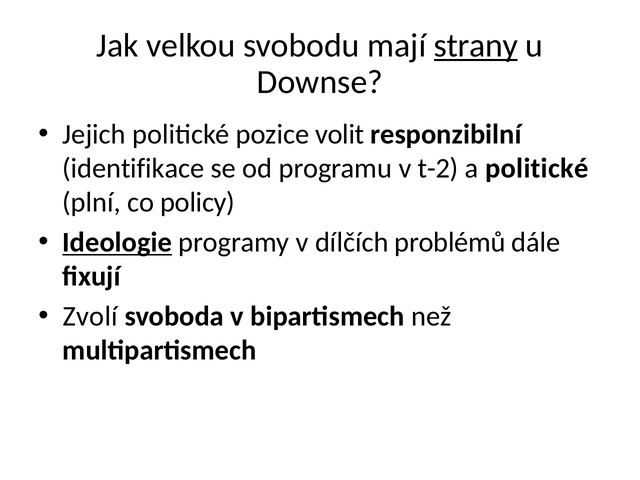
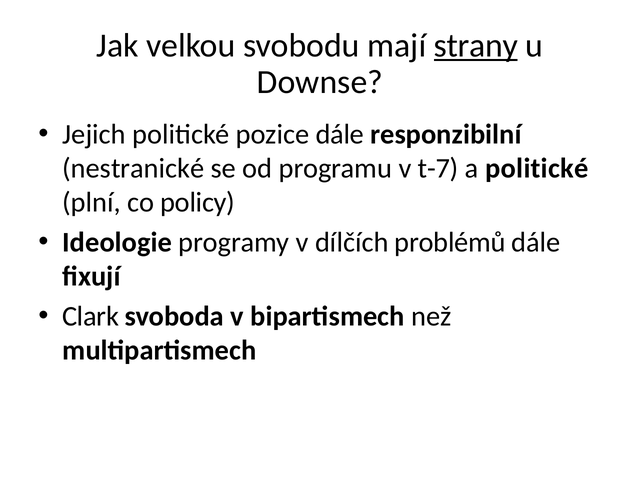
pozice volit: volit -> dále
identifikace: identifikace -> nestranické
t-2: t-2 -> t-7
Ideologie underline: present -> none
Zvolí: Zvolí -> Clark
